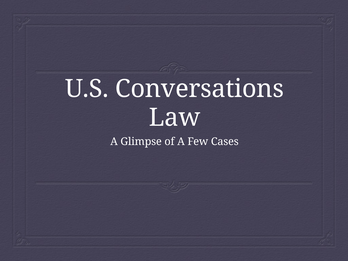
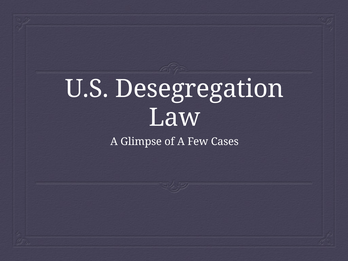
Conversations: Conversations -> Desegregation
